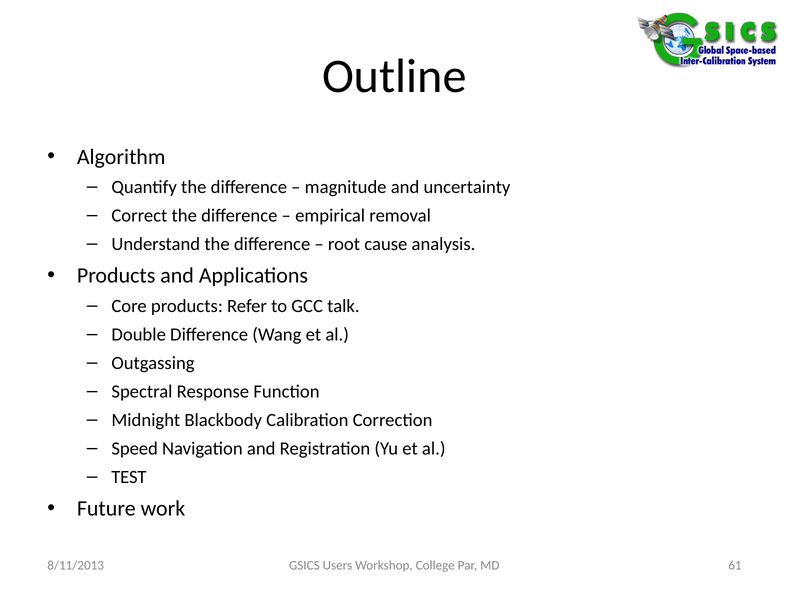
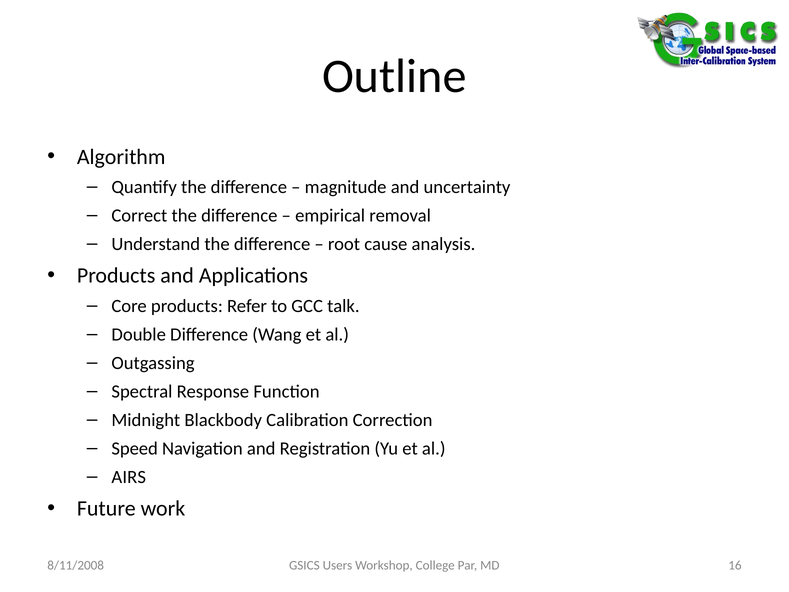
TEST: TEST -> AIRS
61: 61 -> 16
8/11/2013: 8/11/2013 -> 8/11/2008
